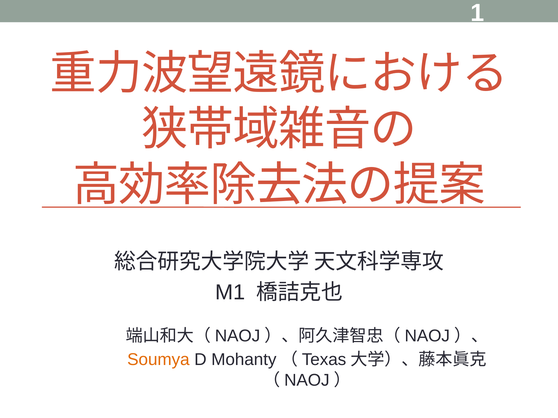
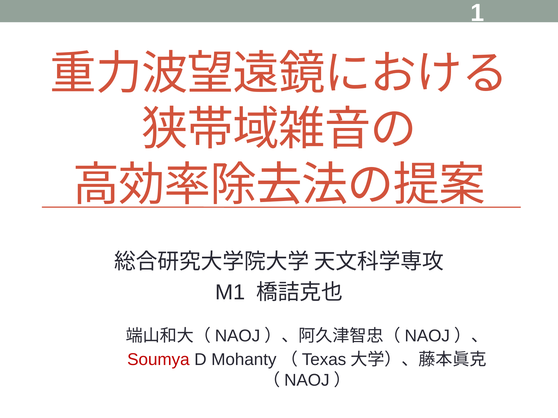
Soumya colour: orange -> red
